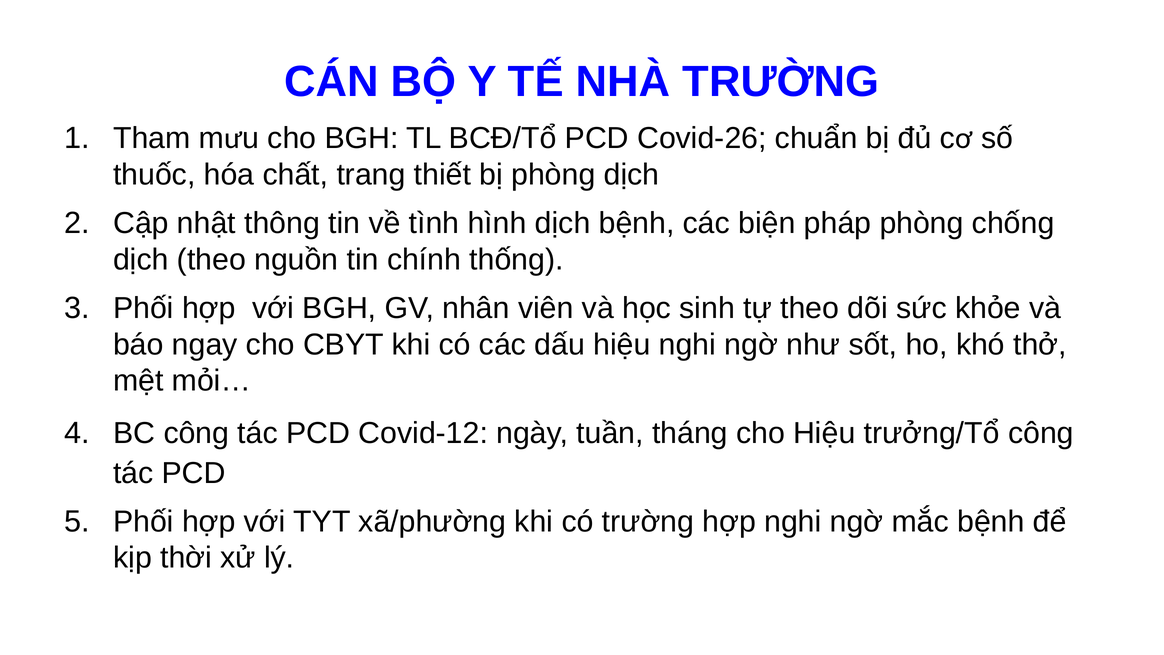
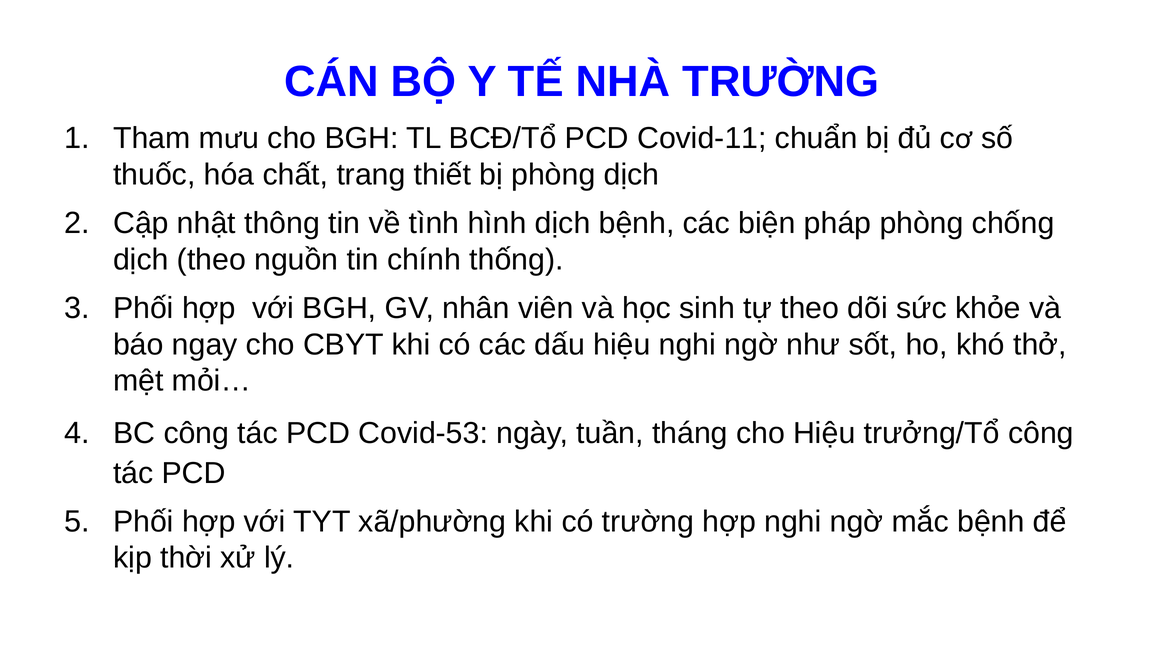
Covid-26: Covid-26 -> Covid-11
Covid-12: Covid-12 -> Covid-53
